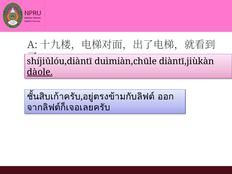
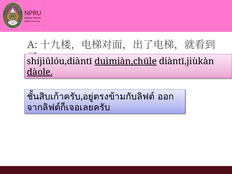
duìmiàn,chūle underline: none -> present
